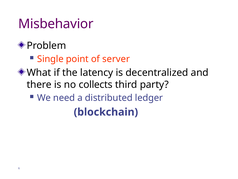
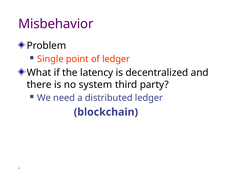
of server: server -> ledger
collects: collects -> system
